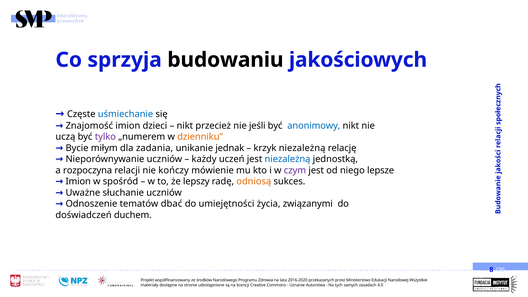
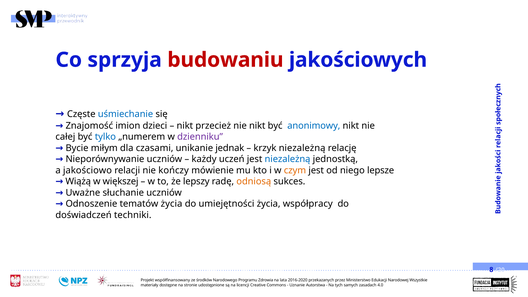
budowaniu colour: black -> red
nie jeśli: jeśli -> nikt
uczą: uczą -> całej
tylko colour: purple -> blue
dzienniku colour: orange -> purple
zadania: zadania -> czasami
rozpoczyna: rozpoczyna -> jakościowo
czym colour: purple -> orange
Imion at (78, 182): Imion -> Wiążą
spośród: spośród -> większej
tematów dbać: dbać -> życia
związanymi: związanymi -> współpracy
duchem: duchem -> techniki
